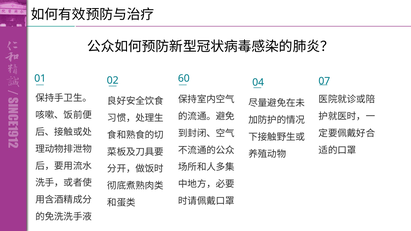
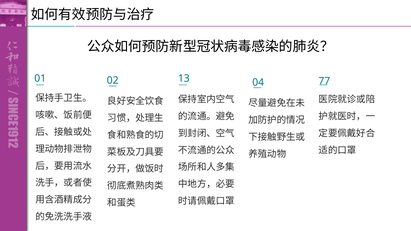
60: 60 -> 13
07: 07 -> 77
